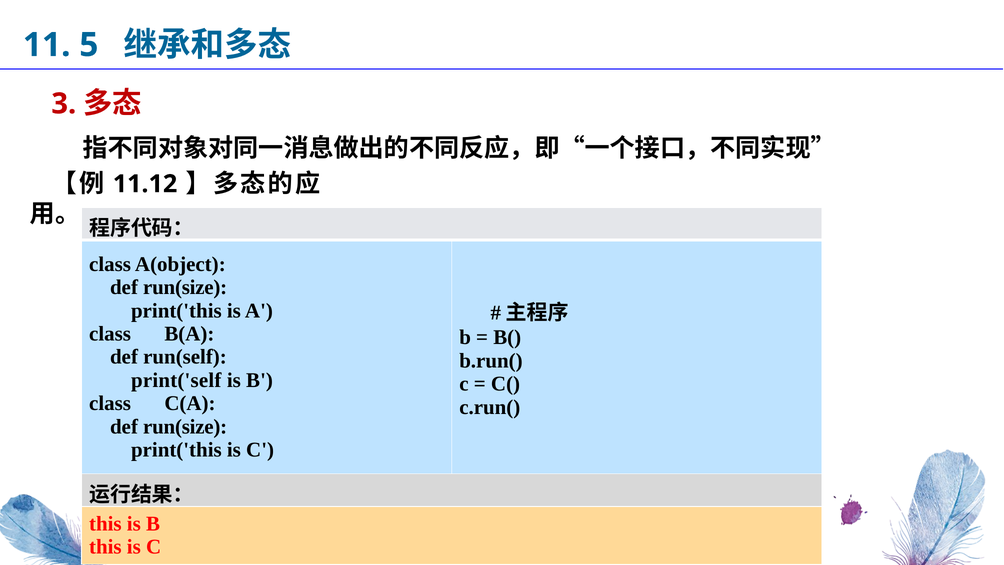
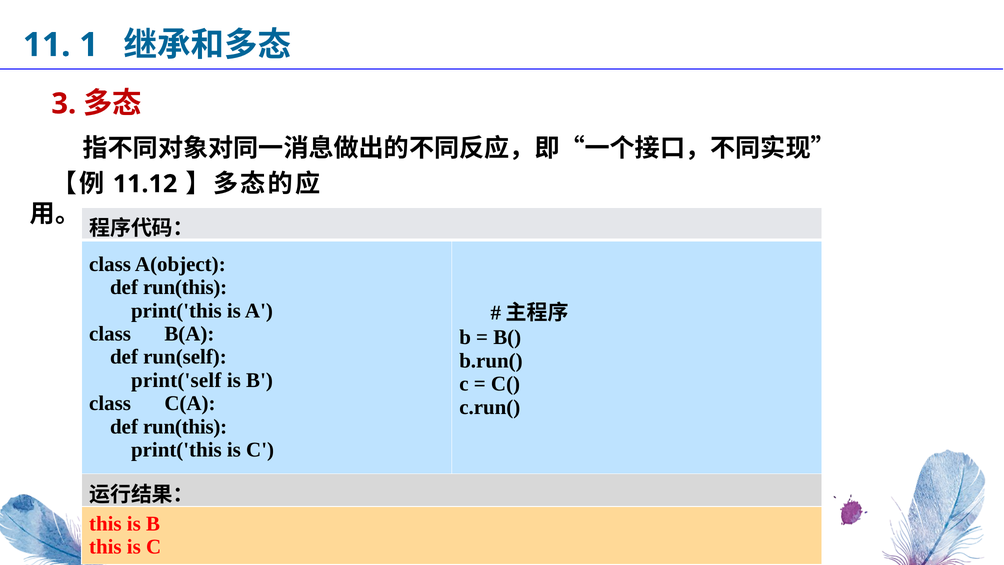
5: 5 -> 1
run(size at (185, 287): run(size -> run(this
run(size at (185, 427): run(size -> run(this
